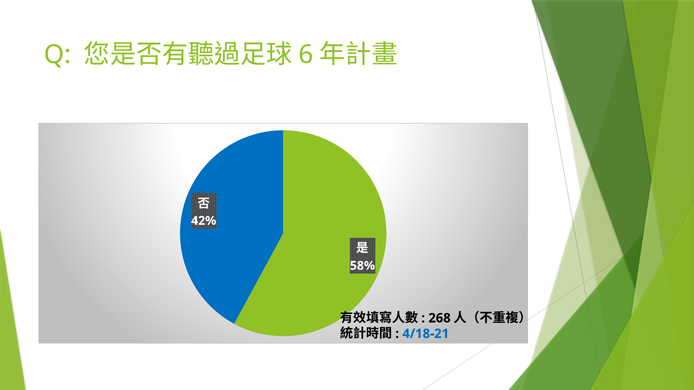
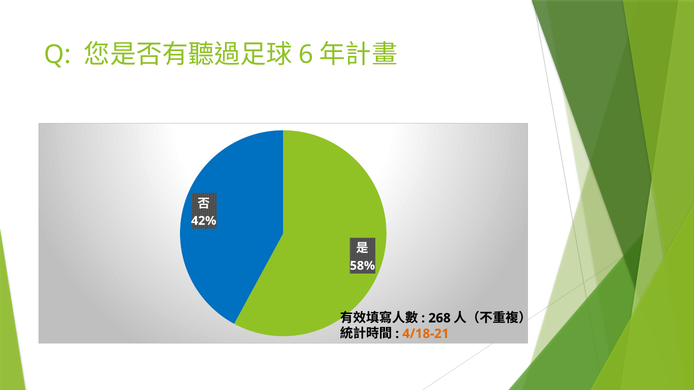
4/18-21 colour: blue -> orange
